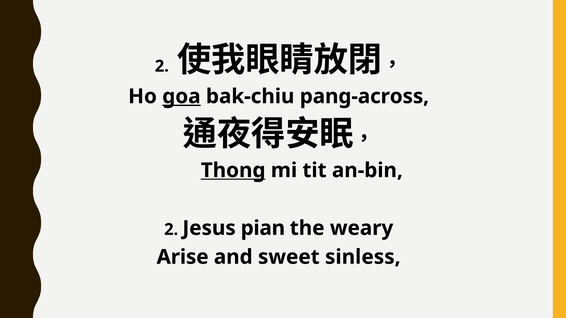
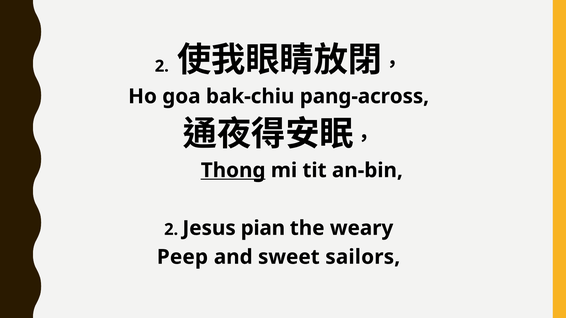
goa underline: present -> none
Arise: Arise -> Peep
sinless: sinless -> sailors
